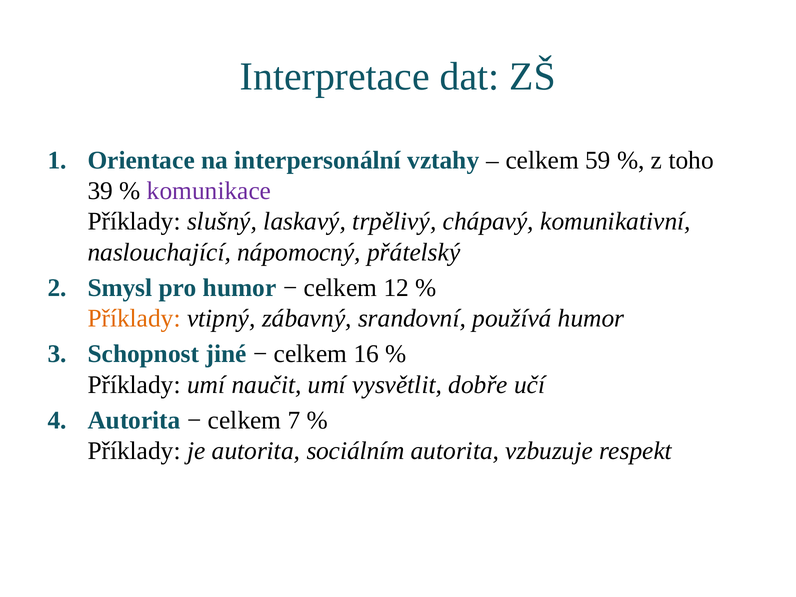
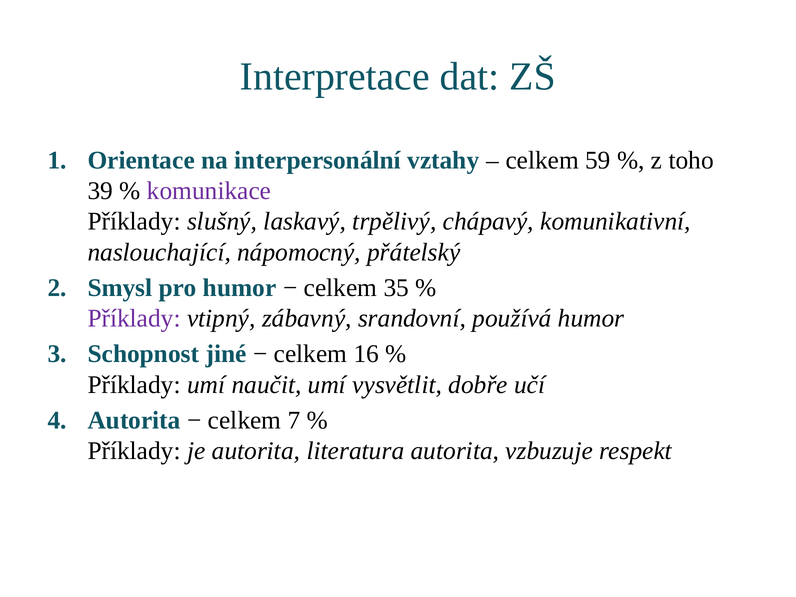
12: 12 -> 35
Příklady at (134, 318) colour: orange -> purple
sociálním: sociálním -> literatura
